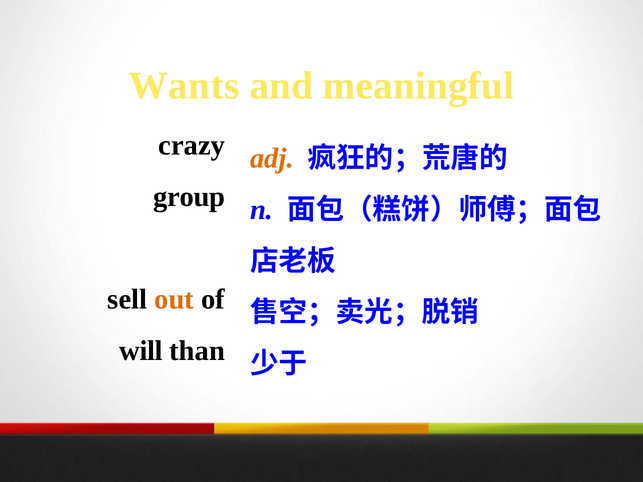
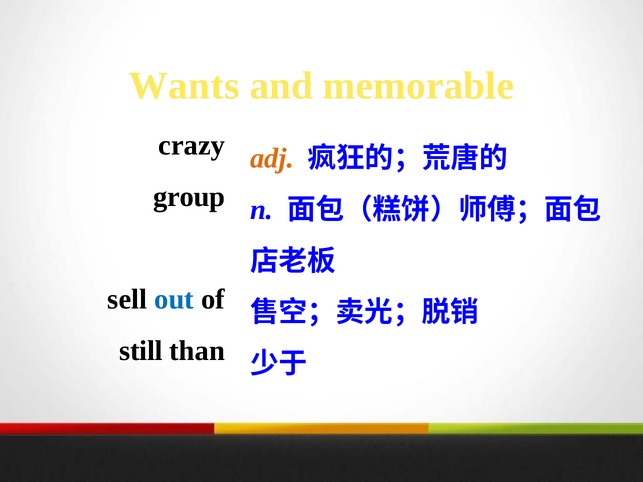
meaningful: meaningful -> memorable
out colour: orange -> blue
will: will -> still
